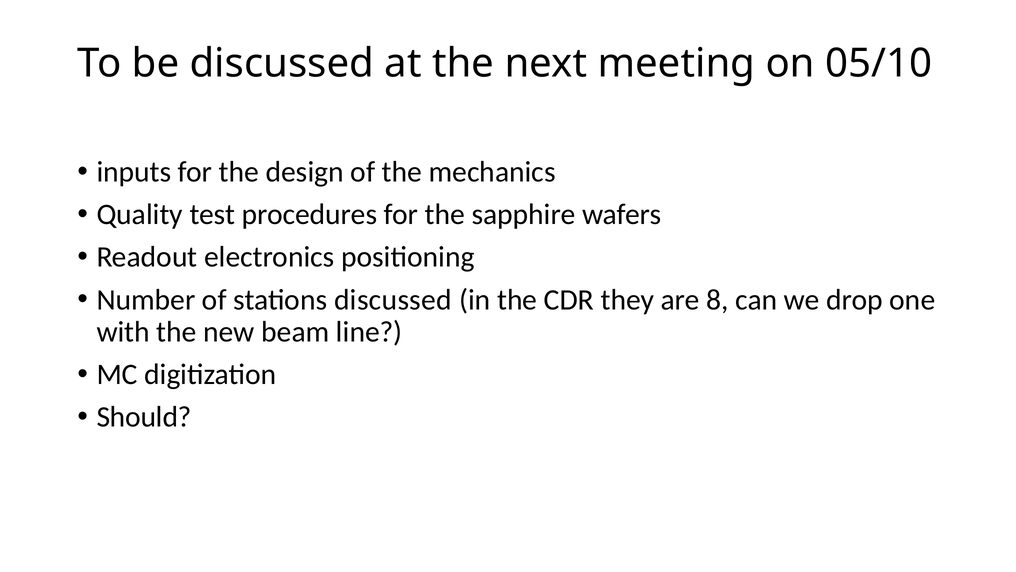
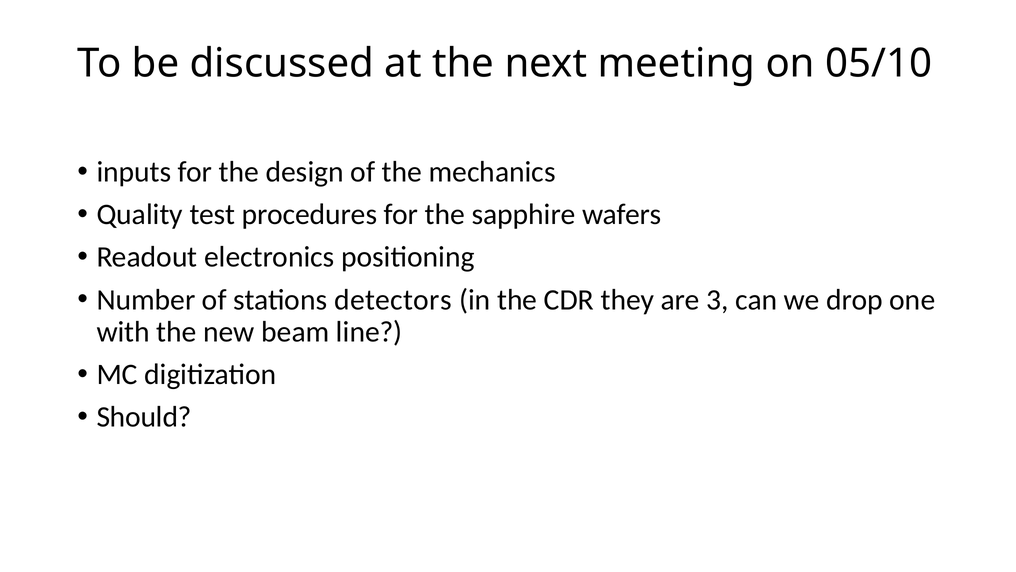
stations discussed: discussed -> detectors
8: 8 -> 3
